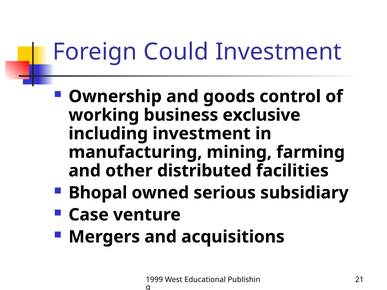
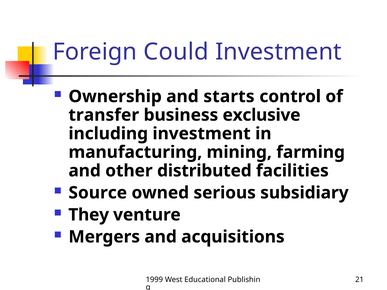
goods: goods -> starts
working: working -> transfer
Bhopal: Bhopal -> Source
Case: Case -> They
